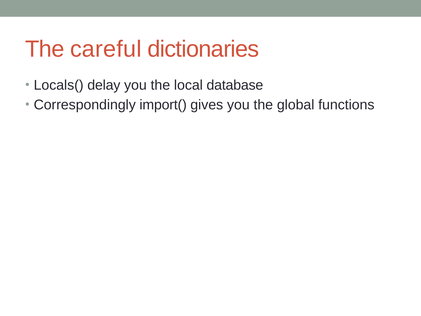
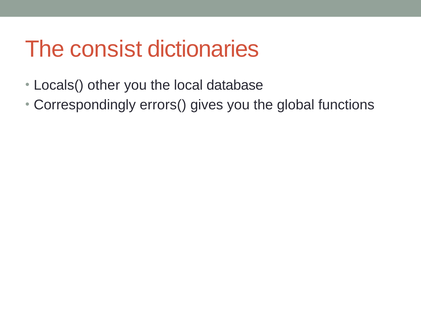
careful: careful -> consist
delay: delay -> other
import(: import( -> errors(
